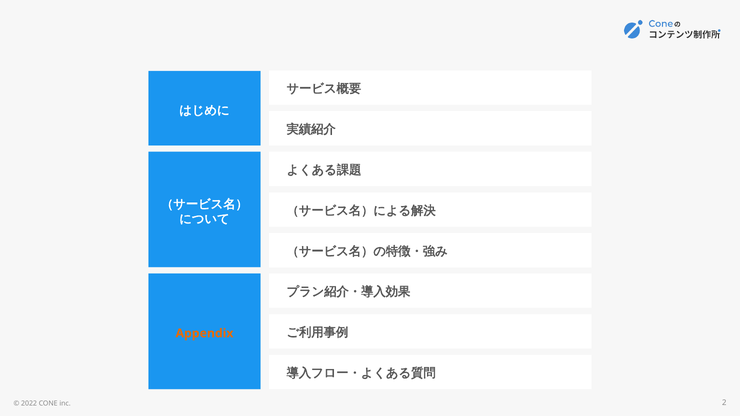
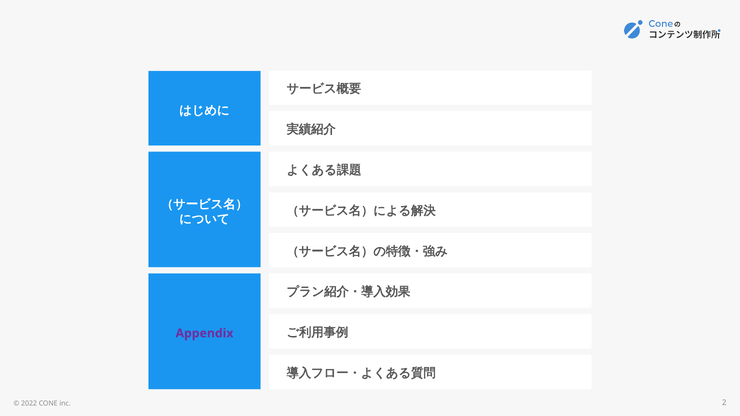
Appendix colour: orange -> purple
